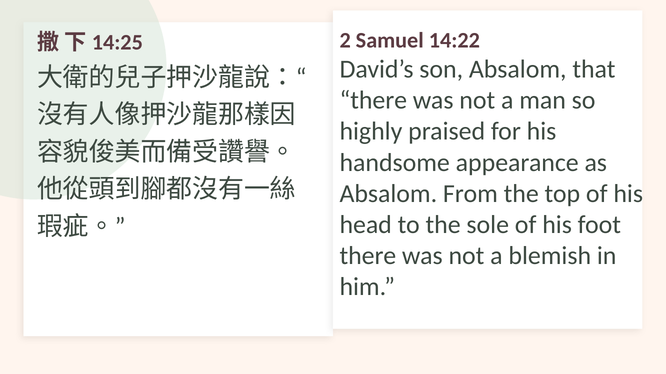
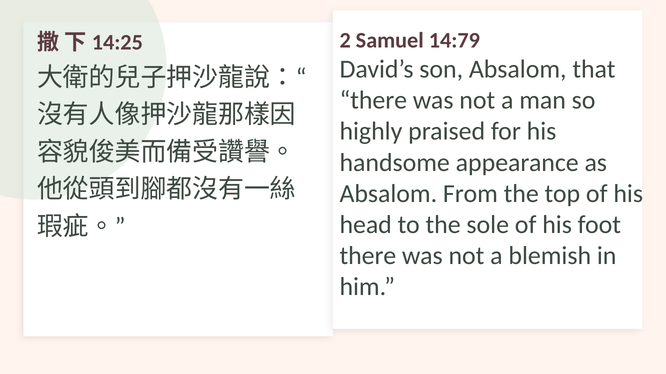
14:22: 14:22 -> 14:79
